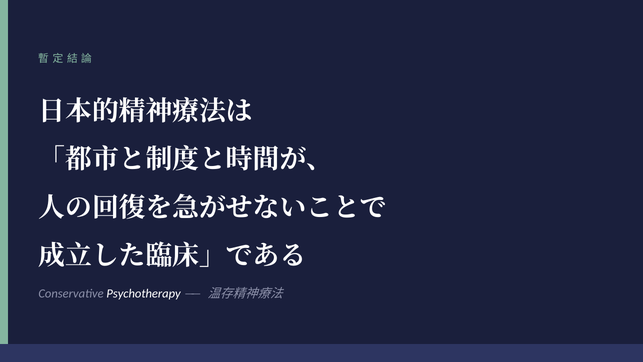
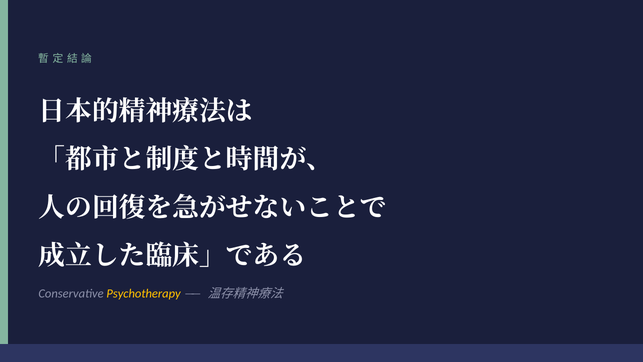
Psychotherapy colour: white -> yellow
